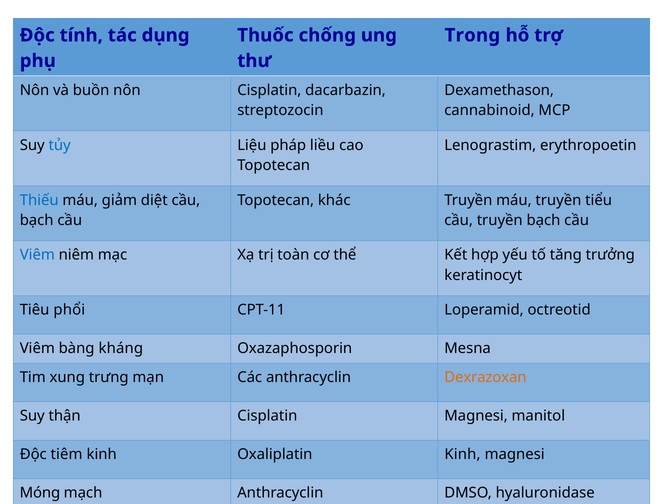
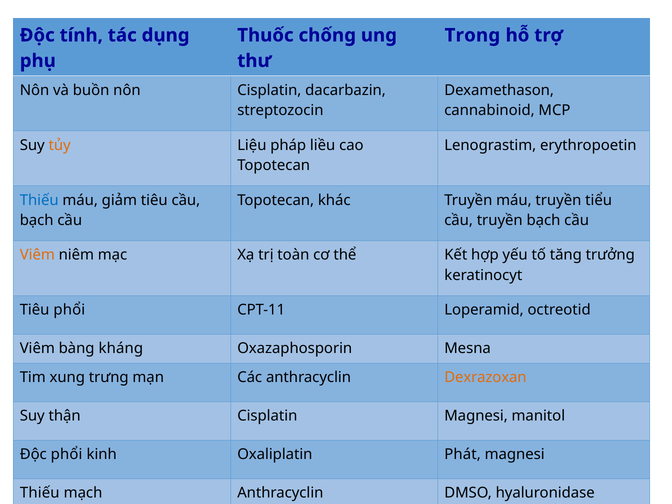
tủy colour: blue -> orange
giảm diệt: diệt -> tiêu
Viêm at (37, 255) colour: blue -> orange
Độc tiêm: tiêm -> phổi
Oxaliplatin Kinh: Kinh -> Phát
Móng at (40, 493): Móng -> Thiếu
